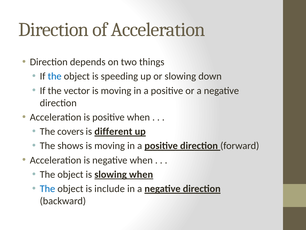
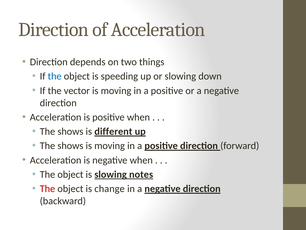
covers at (70, 131): covers -> shows
slowing when: when -> notes
The at (47, 188) colour: blue -> red
include: include -> change
